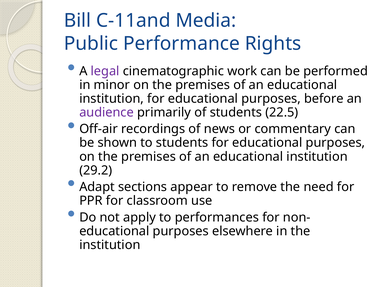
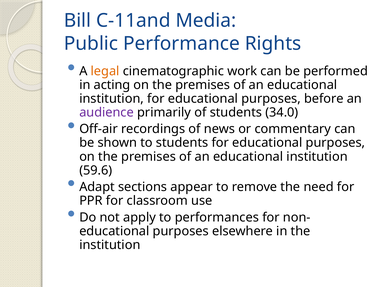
legal colour: purple -> orange
minor: minor -> acting
22.5: 22.5 -> 34.0
29.2: 29.2 -> 59.6
